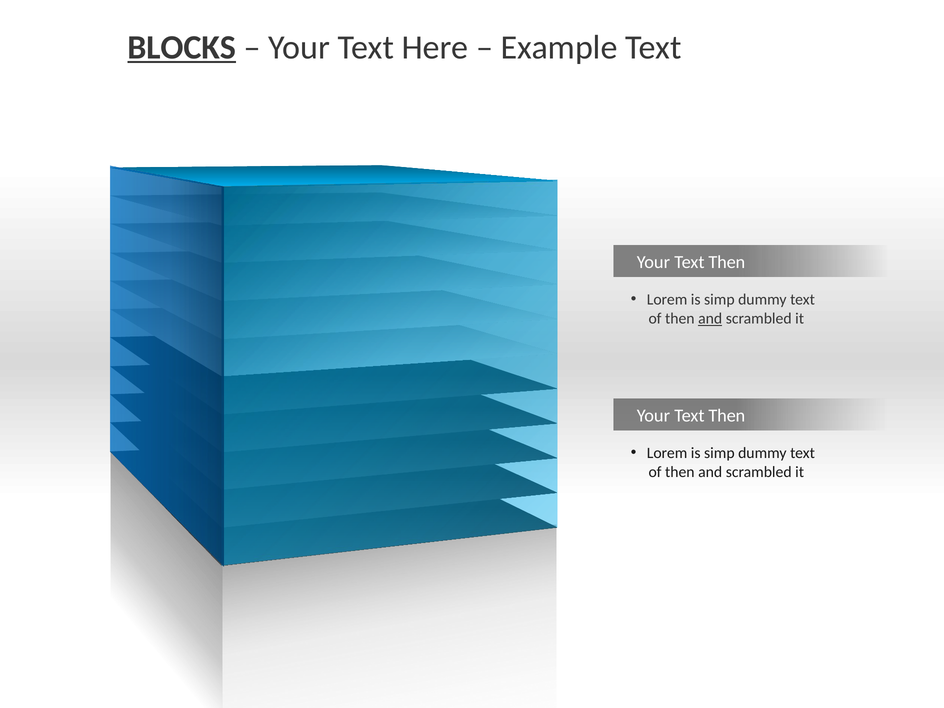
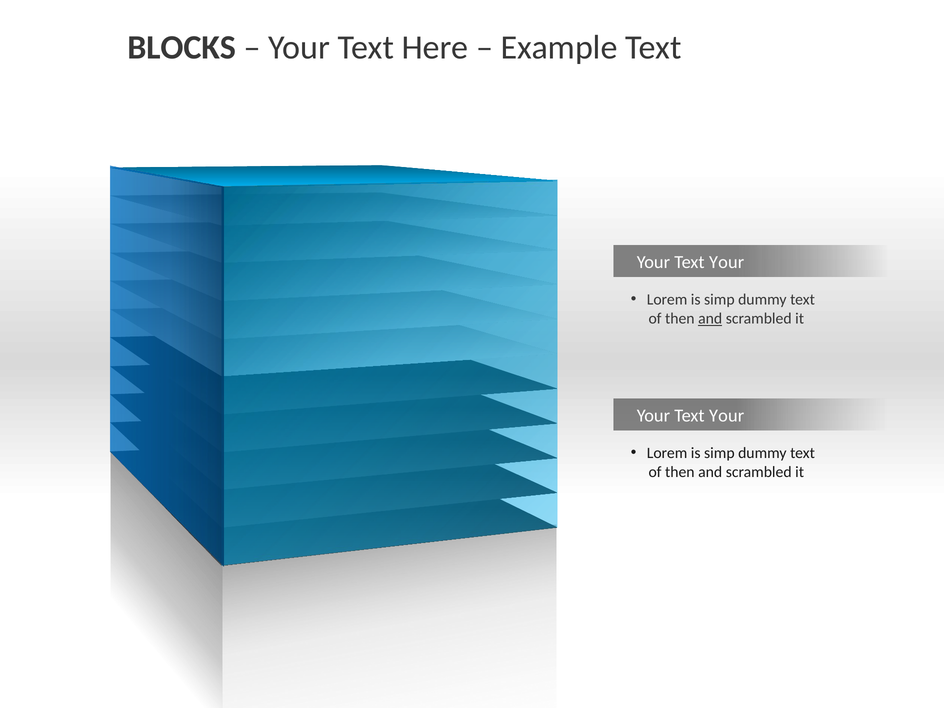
BLOCKS underline: present -> none
Then at (727, 262): Then -> Your
Then at (727, 416): Then -> Your
